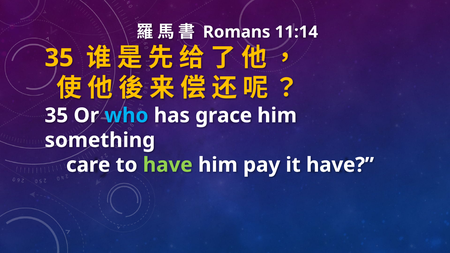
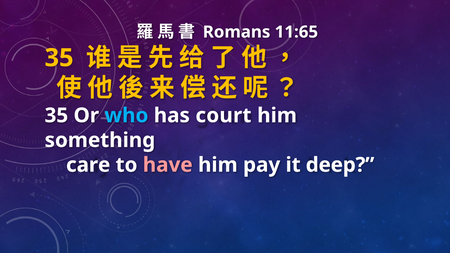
11:14: 11:14 -> 11:65
grace: grace -> court
have at (168, 165) colour: light green -> pink
it have: have -> deep
